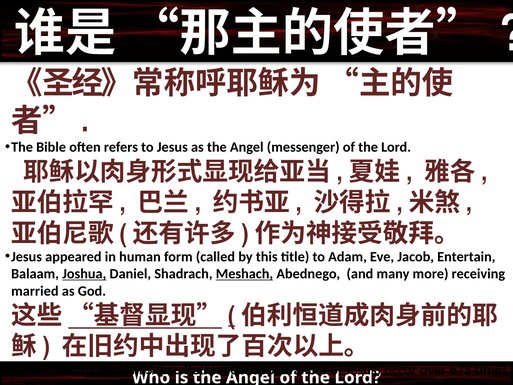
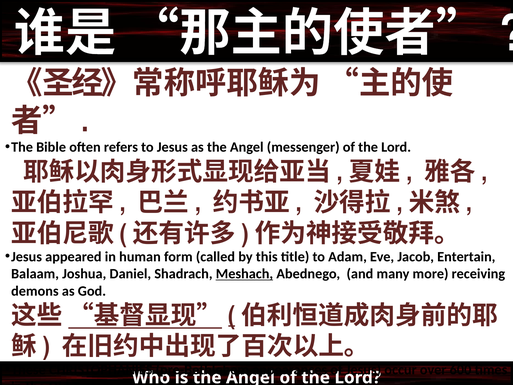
Joshua underline: present -> none
married: married -> demons
675: 675 -> 600
